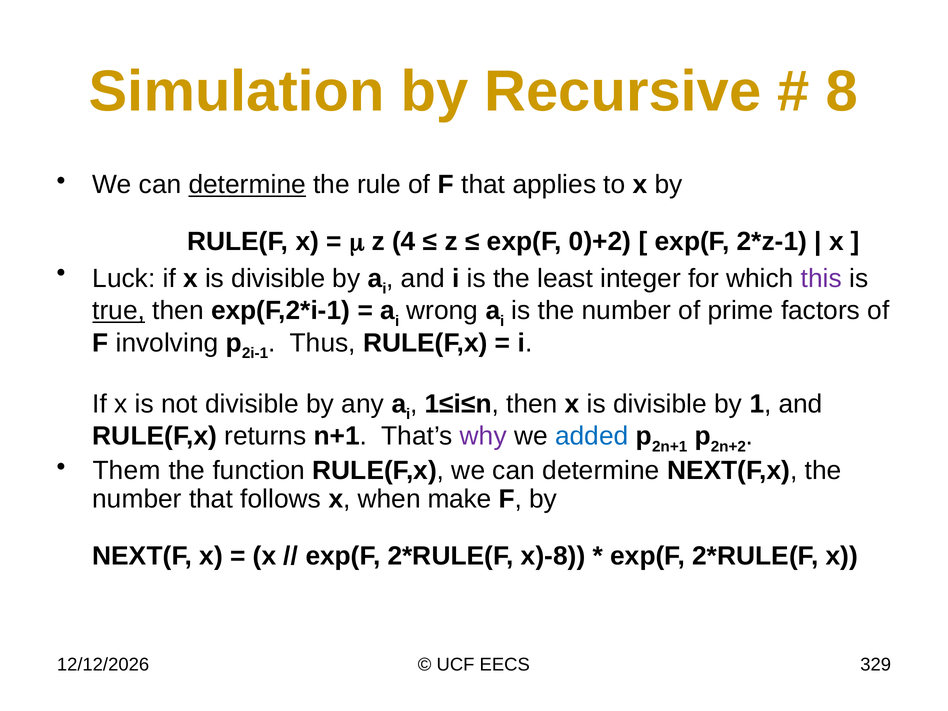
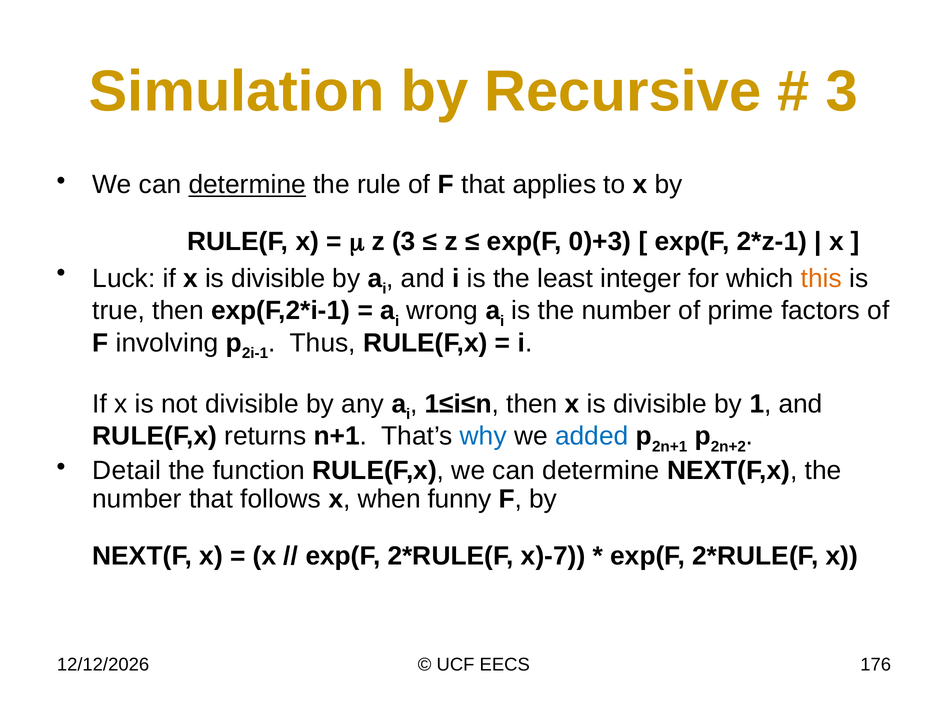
8 at (842, 92): 8 -> 3
z 4: 4 -> 3
0)+2: 0)+2 -> 0)+3
this colour: purple -> orange
true underline: present -> none
why colour: purple -> blue
Them: Them -> Detail
make: make -> funny
x)-8: x)-8 -> x)-7
329: 329 -> 176
